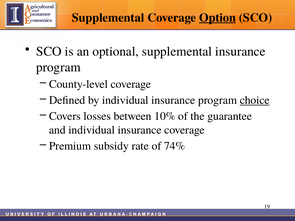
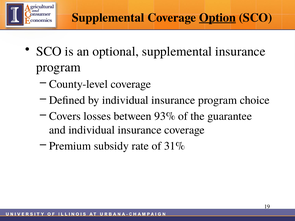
choice underline: present -> none
10%: 10% -> 93%
74%: 74% -> 31%
